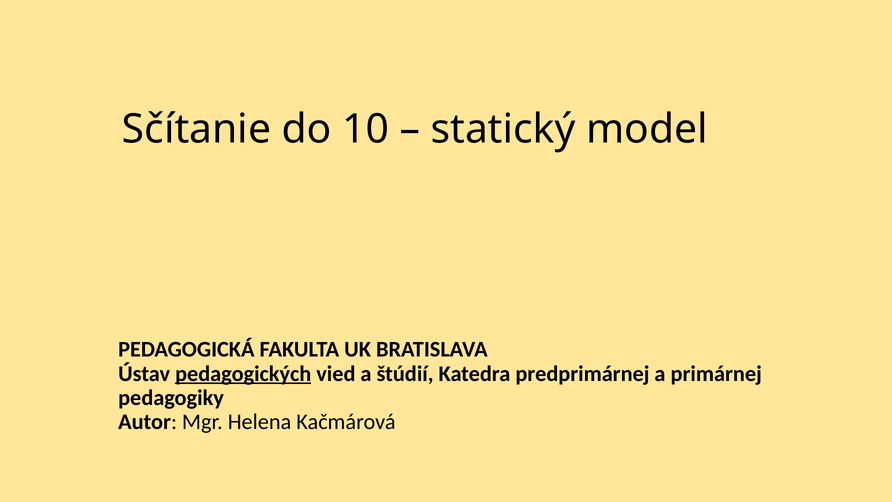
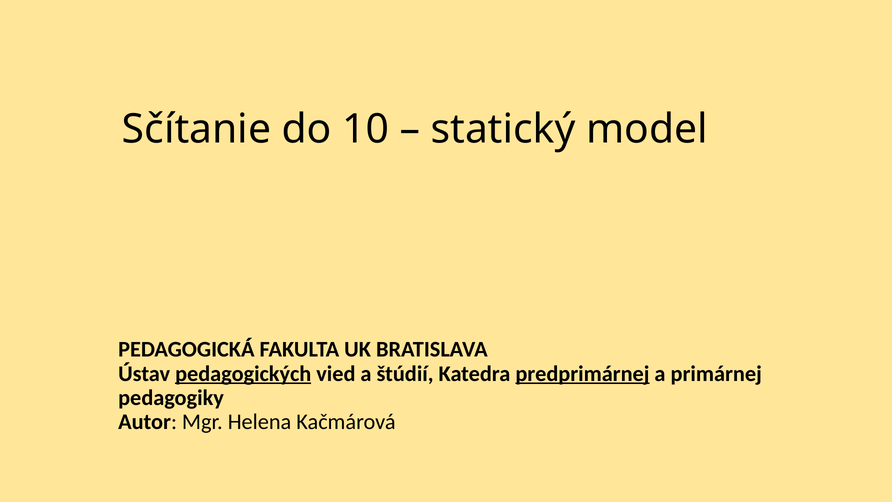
predprimárnej underline: none -> present
